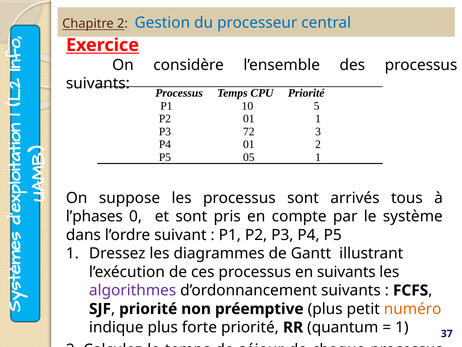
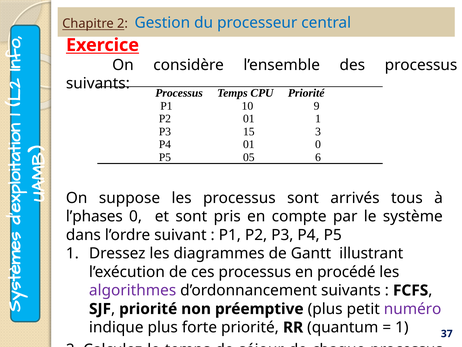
5: 5 -> 9
72: 72 -> 15
01 2: 2 -> 0
05 1: 1 -> 6
en suivants: suivants -> procédé
numéro colour: orange -> purple
